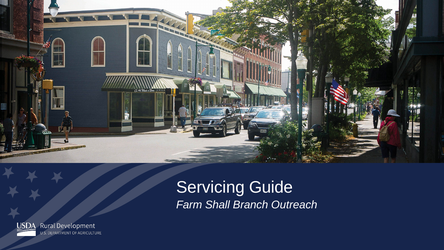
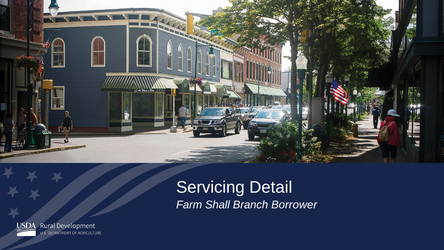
Guide: Guide -> Detail
Outreach: Outreach -> Borrower
